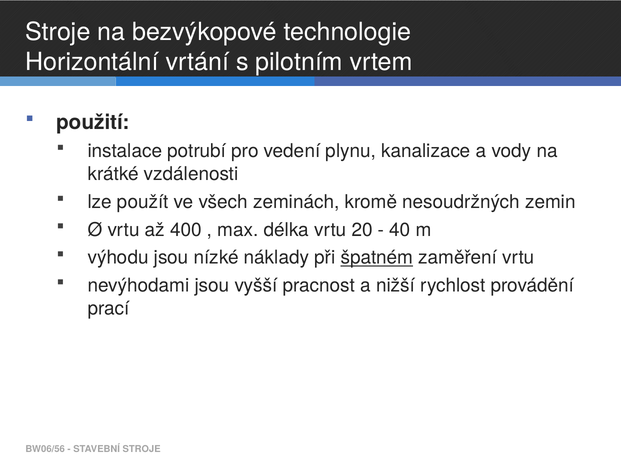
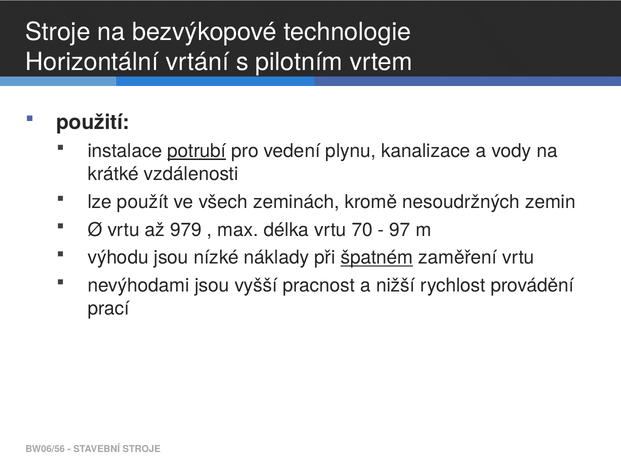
potrubí underline: none -> present
400: 400 -> 979
20: 20 -> 70
40: 40 -> 97
